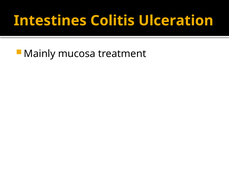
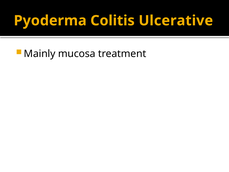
Intestines: Intestines -> Pyoderma
Ulceration: Ulceration -> Ulcerative
